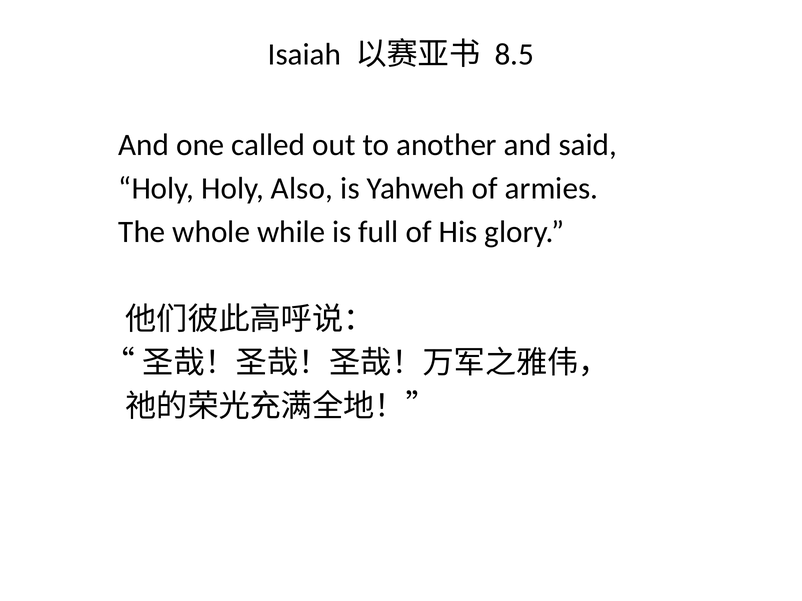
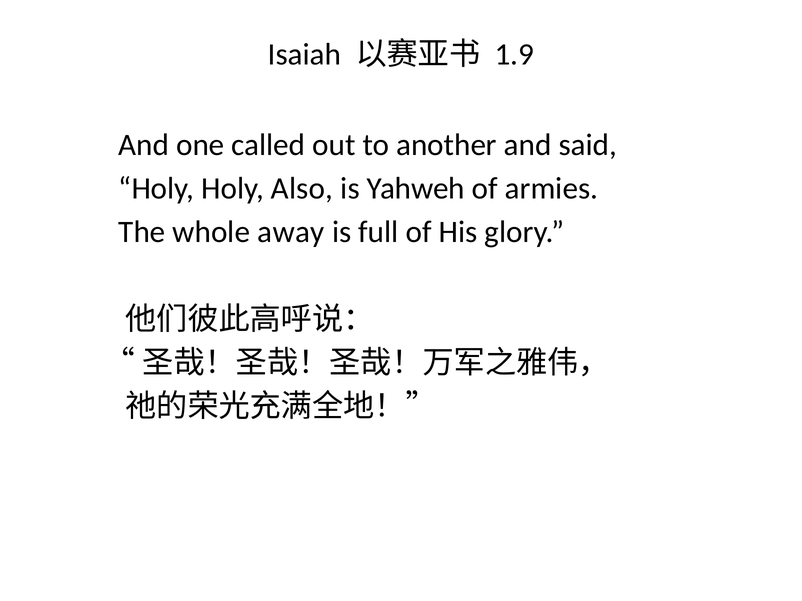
8.5: 8.5 -> 1.9
while: while -> away
